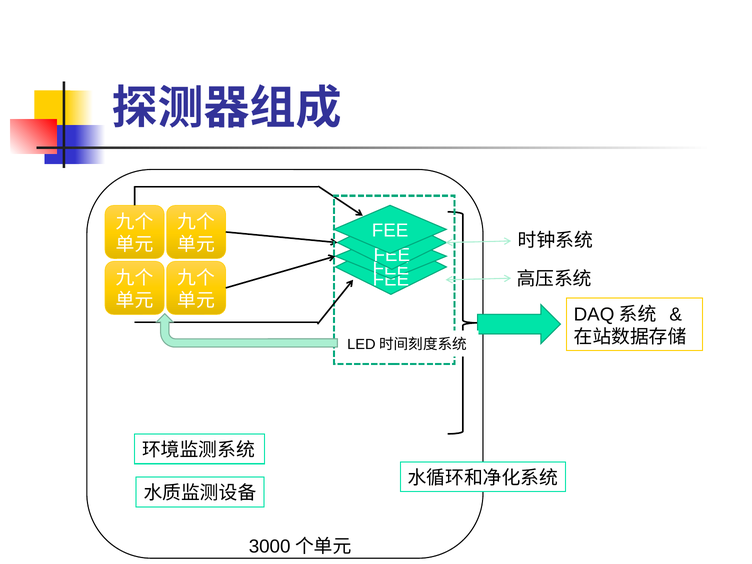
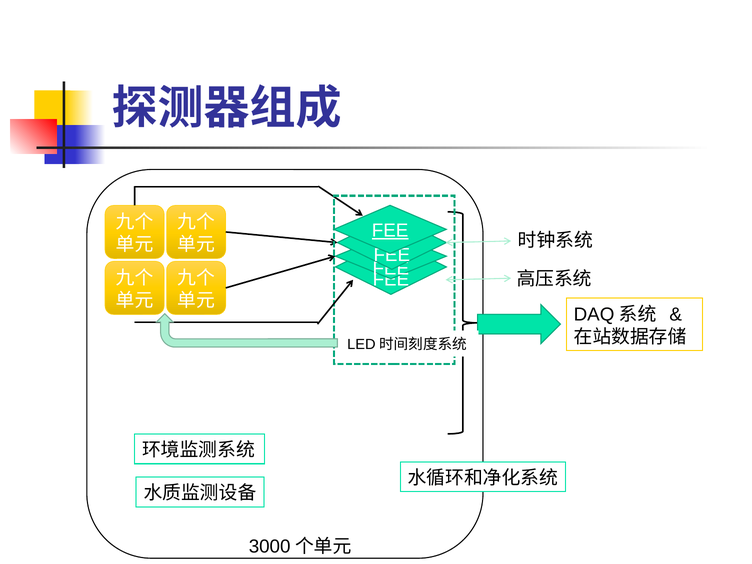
FEE at (390, 231) underline: none -> present
